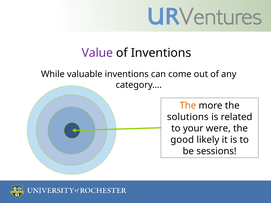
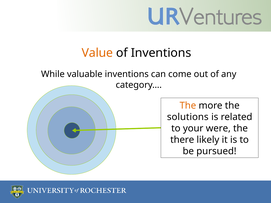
Value colour: purple -> orange
good: good -> there
sessions: sessions -> pursued
